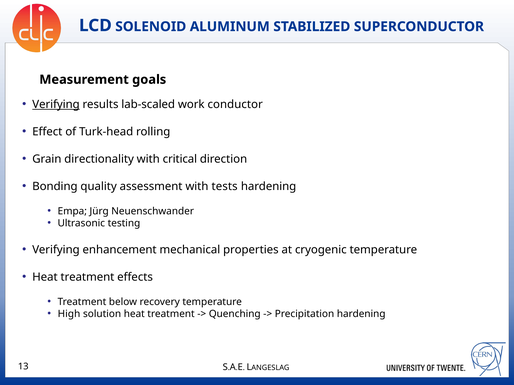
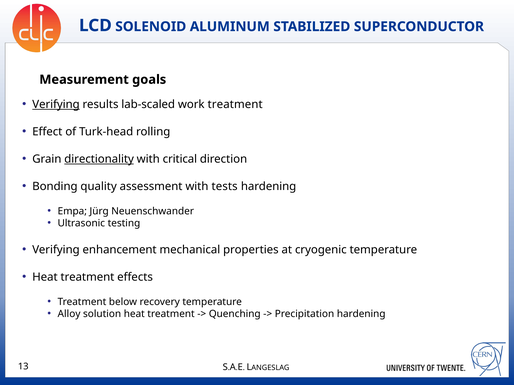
work conductor: conductor -> treatment
directionality underline: none -> present
High: High -> Alloy
